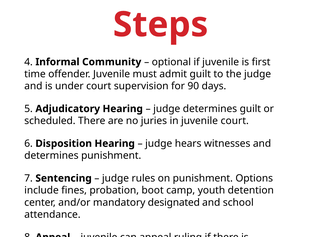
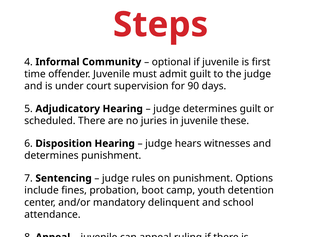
juvenile court: court -> these
designated: designated -> delinquent
